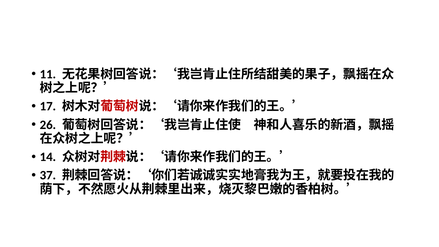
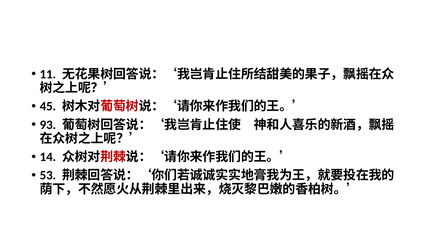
17: 17 -> 45
26: 26 -> 93
37: 37 -> 53
